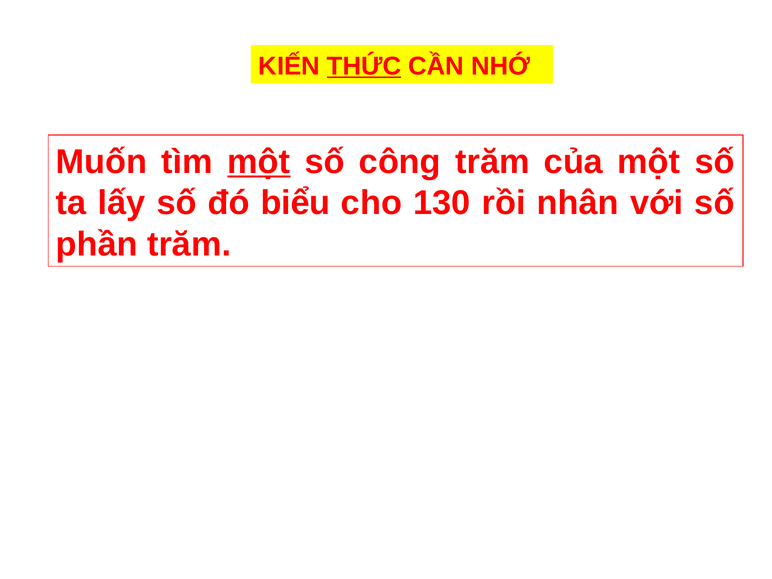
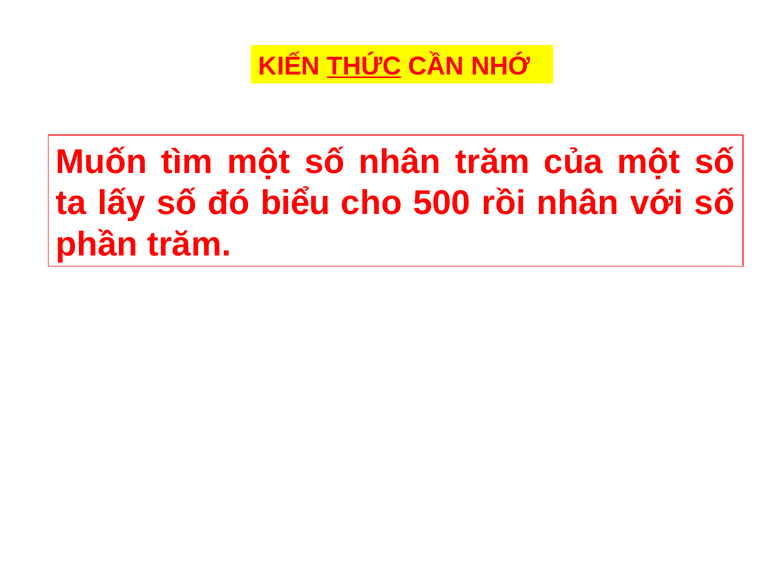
một at (259, 162) underline: present -> none
số công: công -> nhân
130: 130 -> 500
